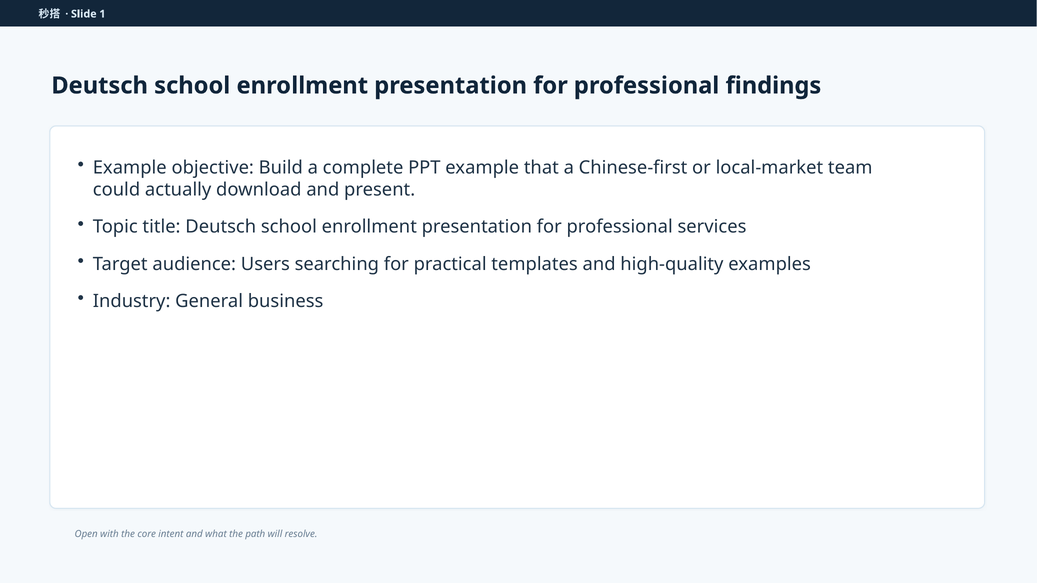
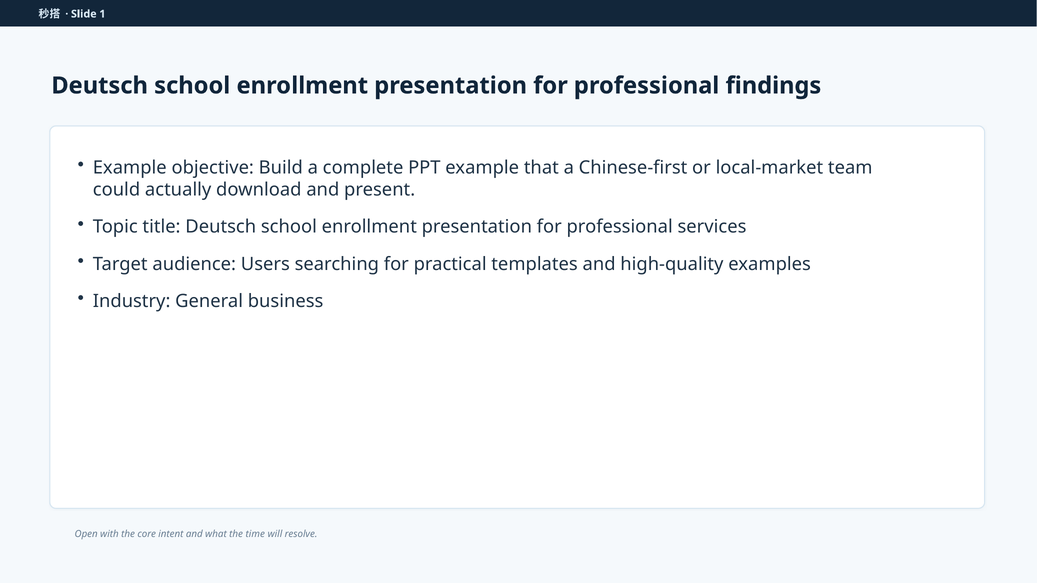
path: path -> time
